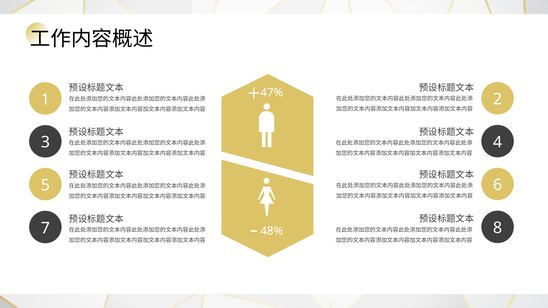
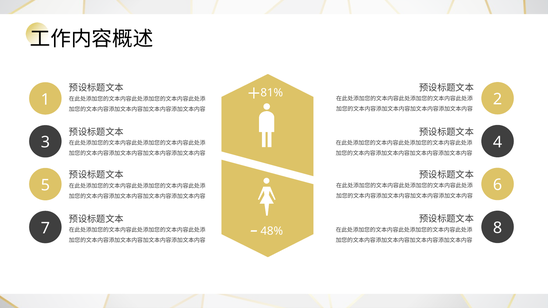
47%: 47% -> 81%
